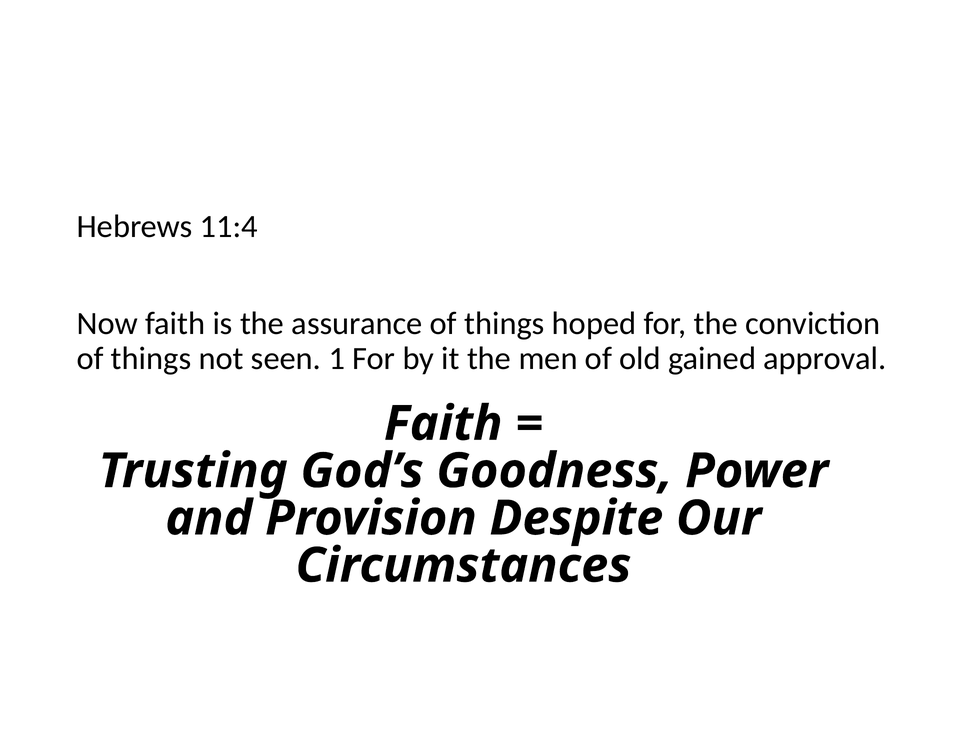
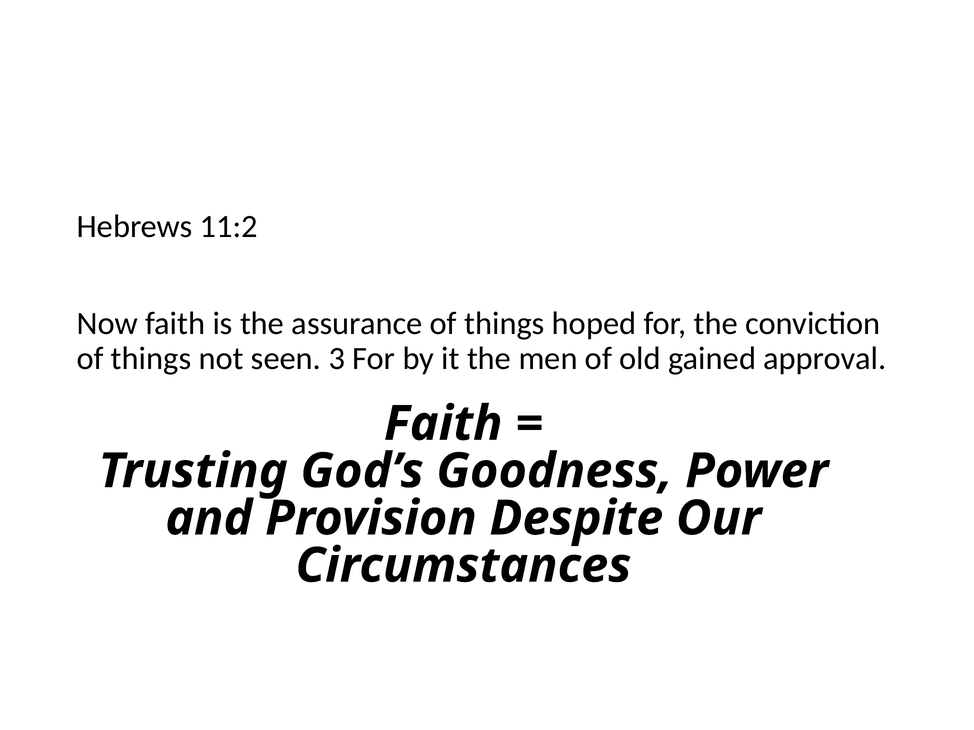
11:4: 11:4 -> 11:2
1: 1 -> 3
